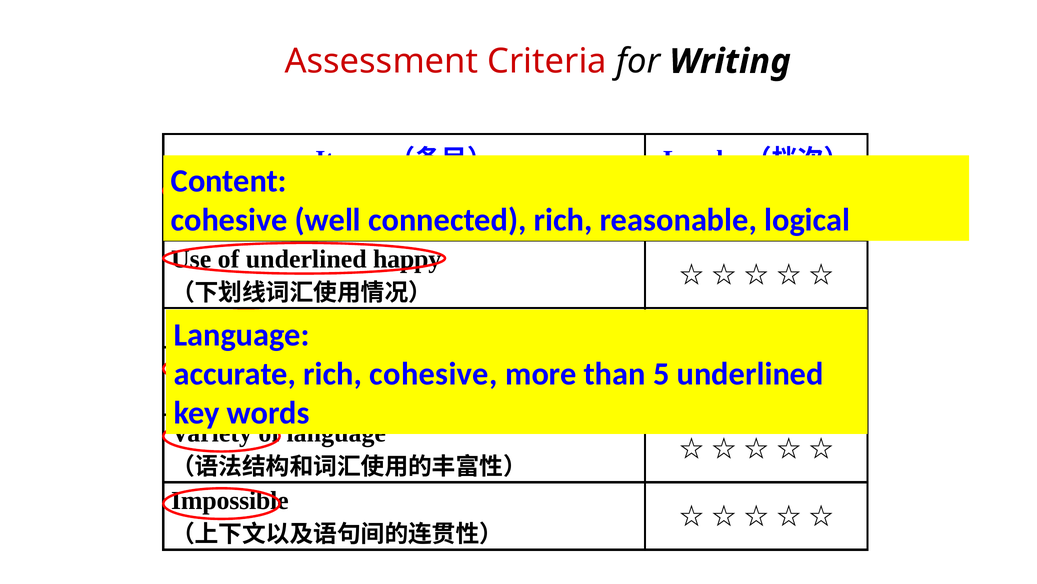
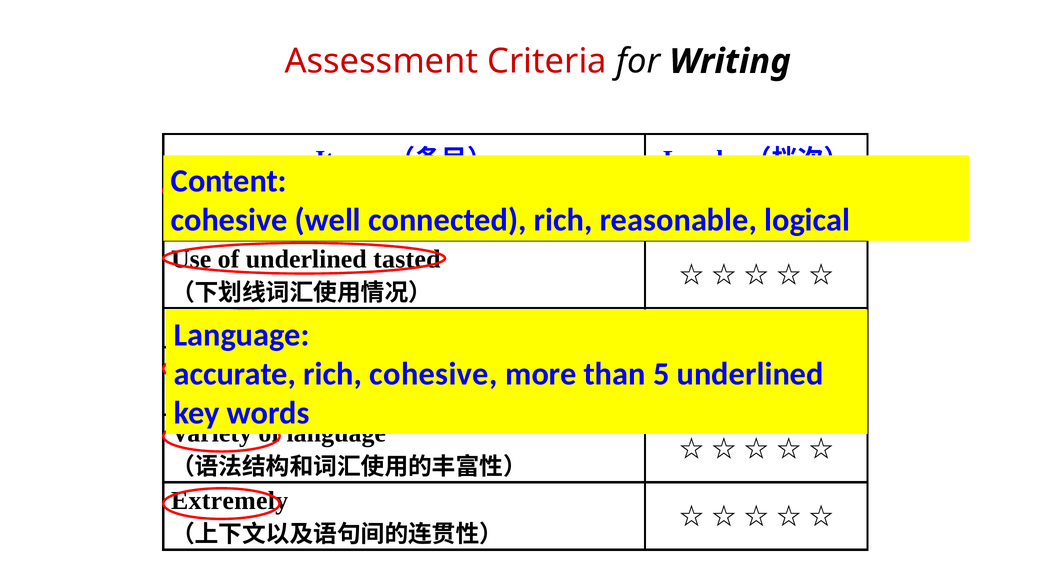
happy: happy -> tasted
Impossible: Impossible -> Extremely
